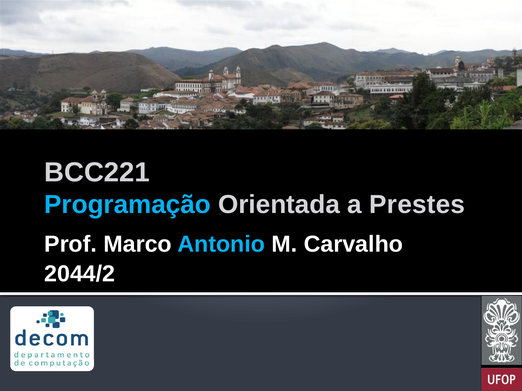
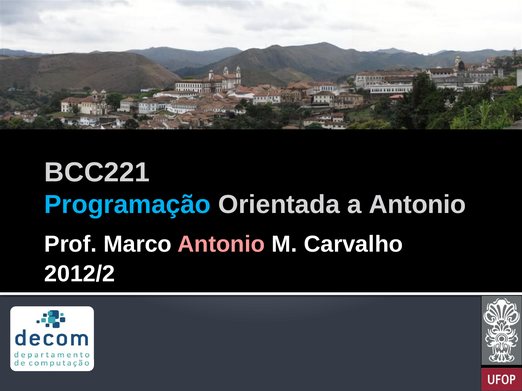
a Prestes: Prestes -> Antonio
Antonio at (221, 244) colour: light blue -> pink
2044/2: 2044/2 -> 2012/2
